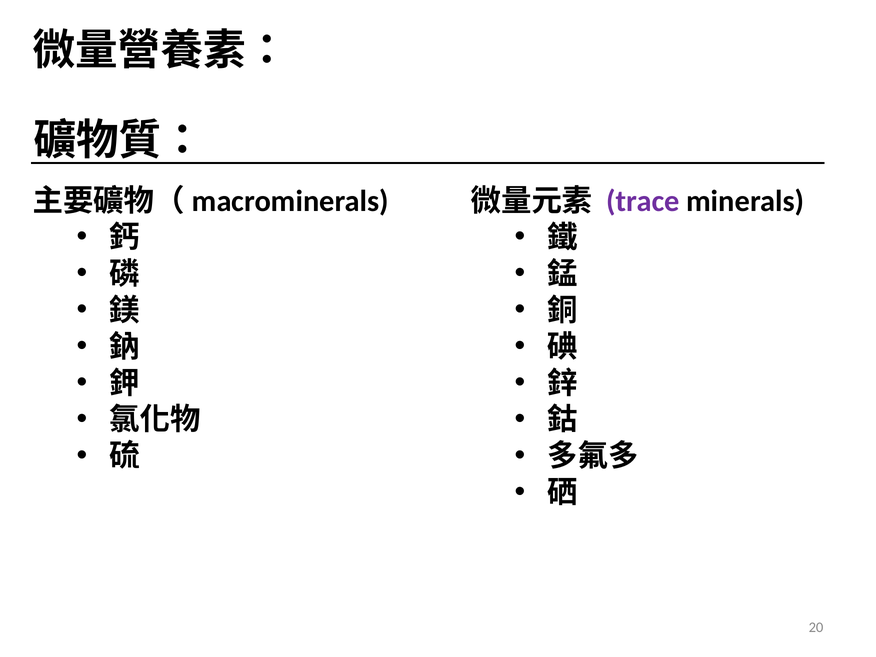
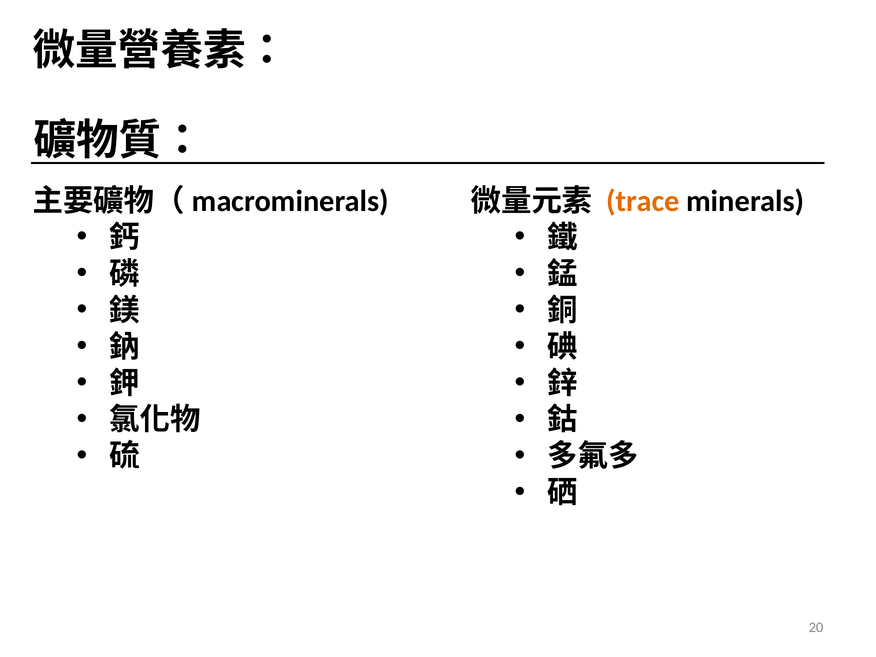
trace colour: purple -> orange
